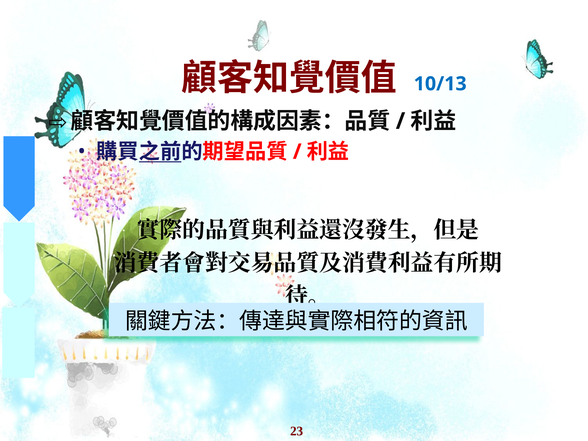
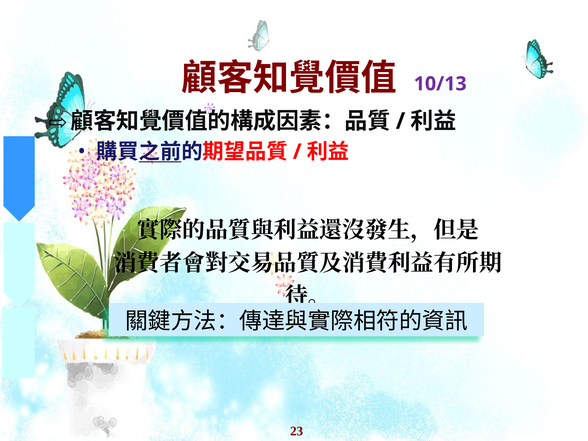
10/13 colour: blue -> purple
